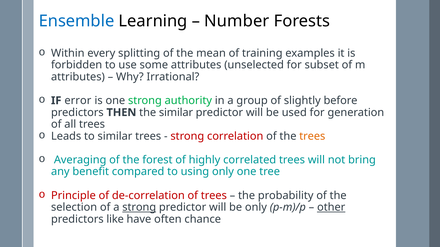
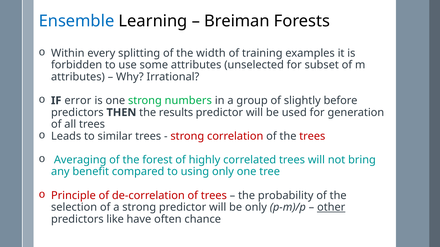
Number: Number -> Breiman
mean: mean -> width
authority: authority -> numbers
the similar: similar -> results
trees at (312, 136) colour: orange -> red
strong at (139, 208) underline: present -> none
